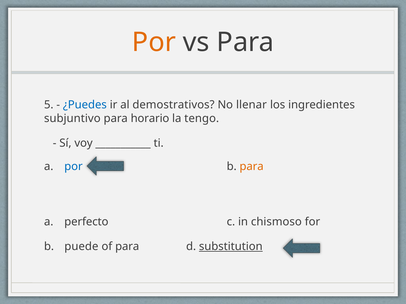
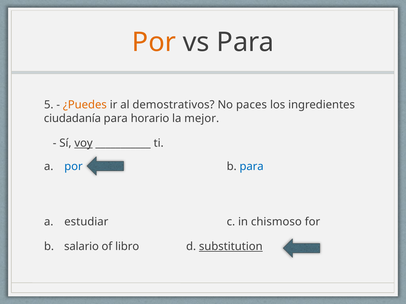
¿Puedes colour: blue -> orange
llenar: llenar -> paces
subjuntivo: subjuntivo -> ciudadanía
tengo: tengo -> mejor
voy underline: none -> present
para at (252, 167) colour: orange -> blue
perfecto: perfecto -> estudiar
puede: puede -> salario
of para: para -> libro
